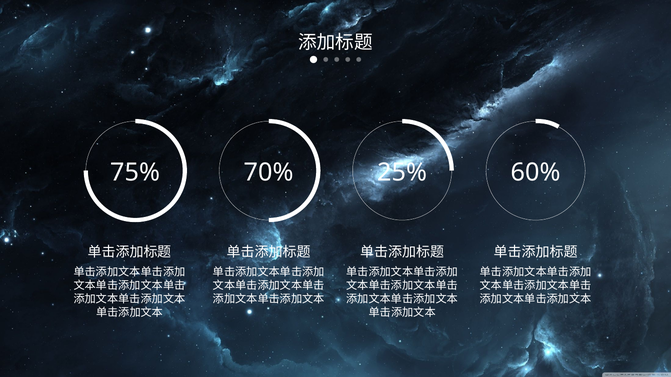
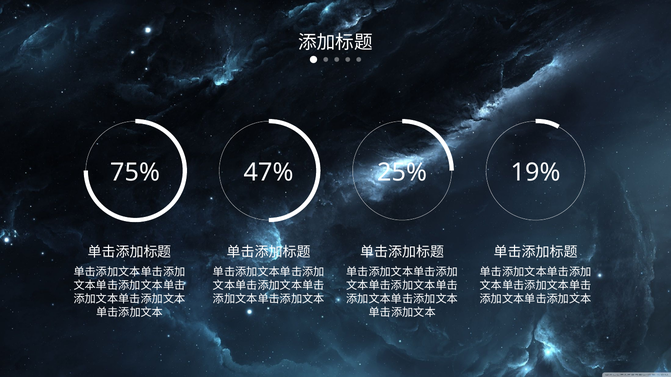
70%: 70% -> 47%
60%: 60% -> 19%
